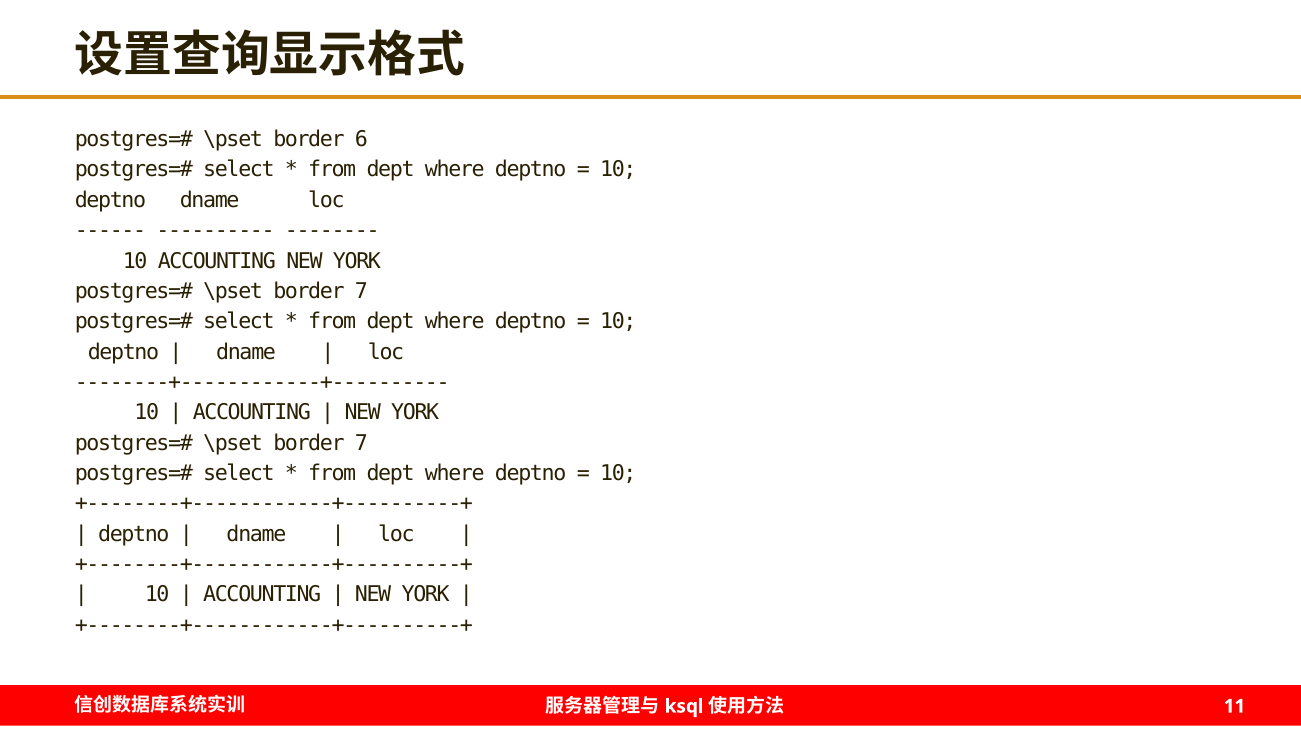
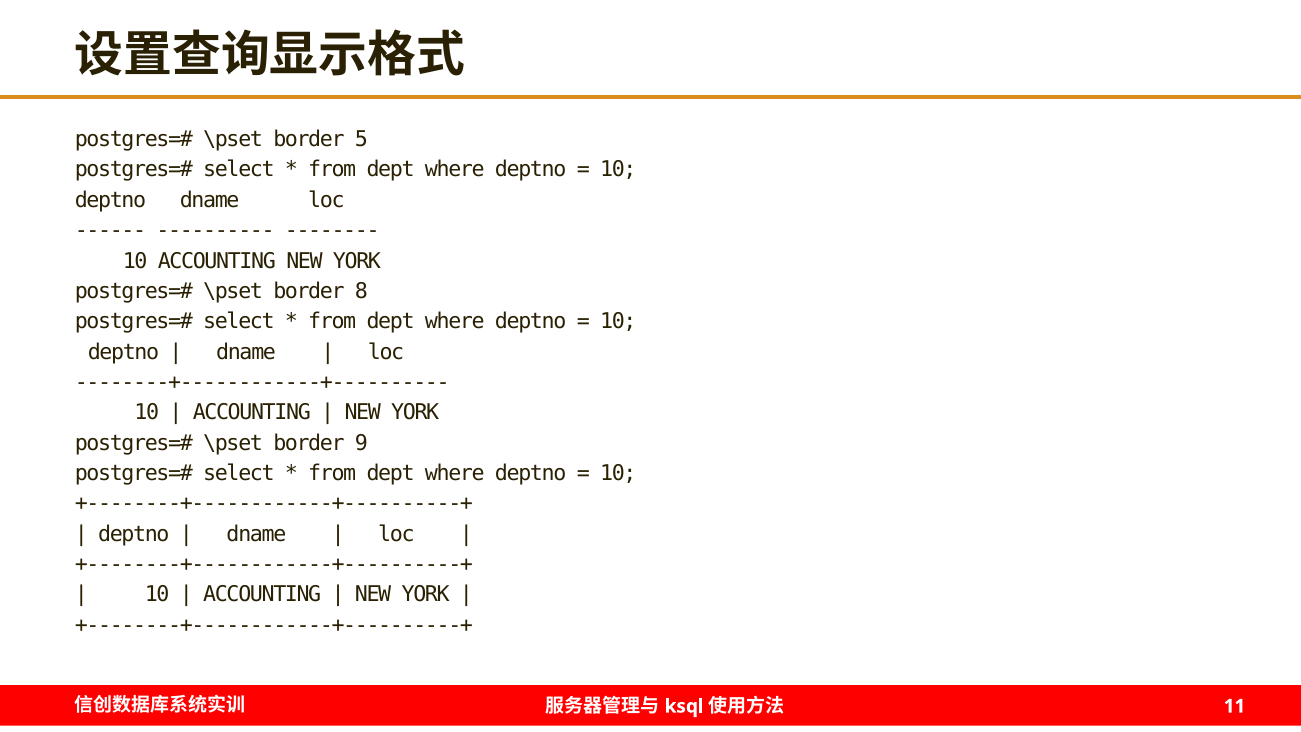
6: 6 -> 5
7 at (361, 291): 7 -> 8
7 at (361, 443): 7 -> 9
